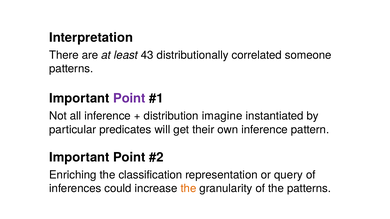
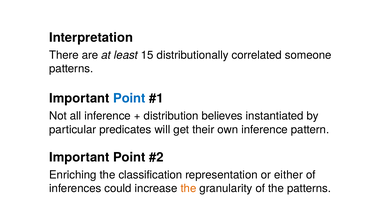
43: 43 -> 15
Point at (129, 99) colour: purple -> blue
imagine: imagine -> believes
query: query -> either
